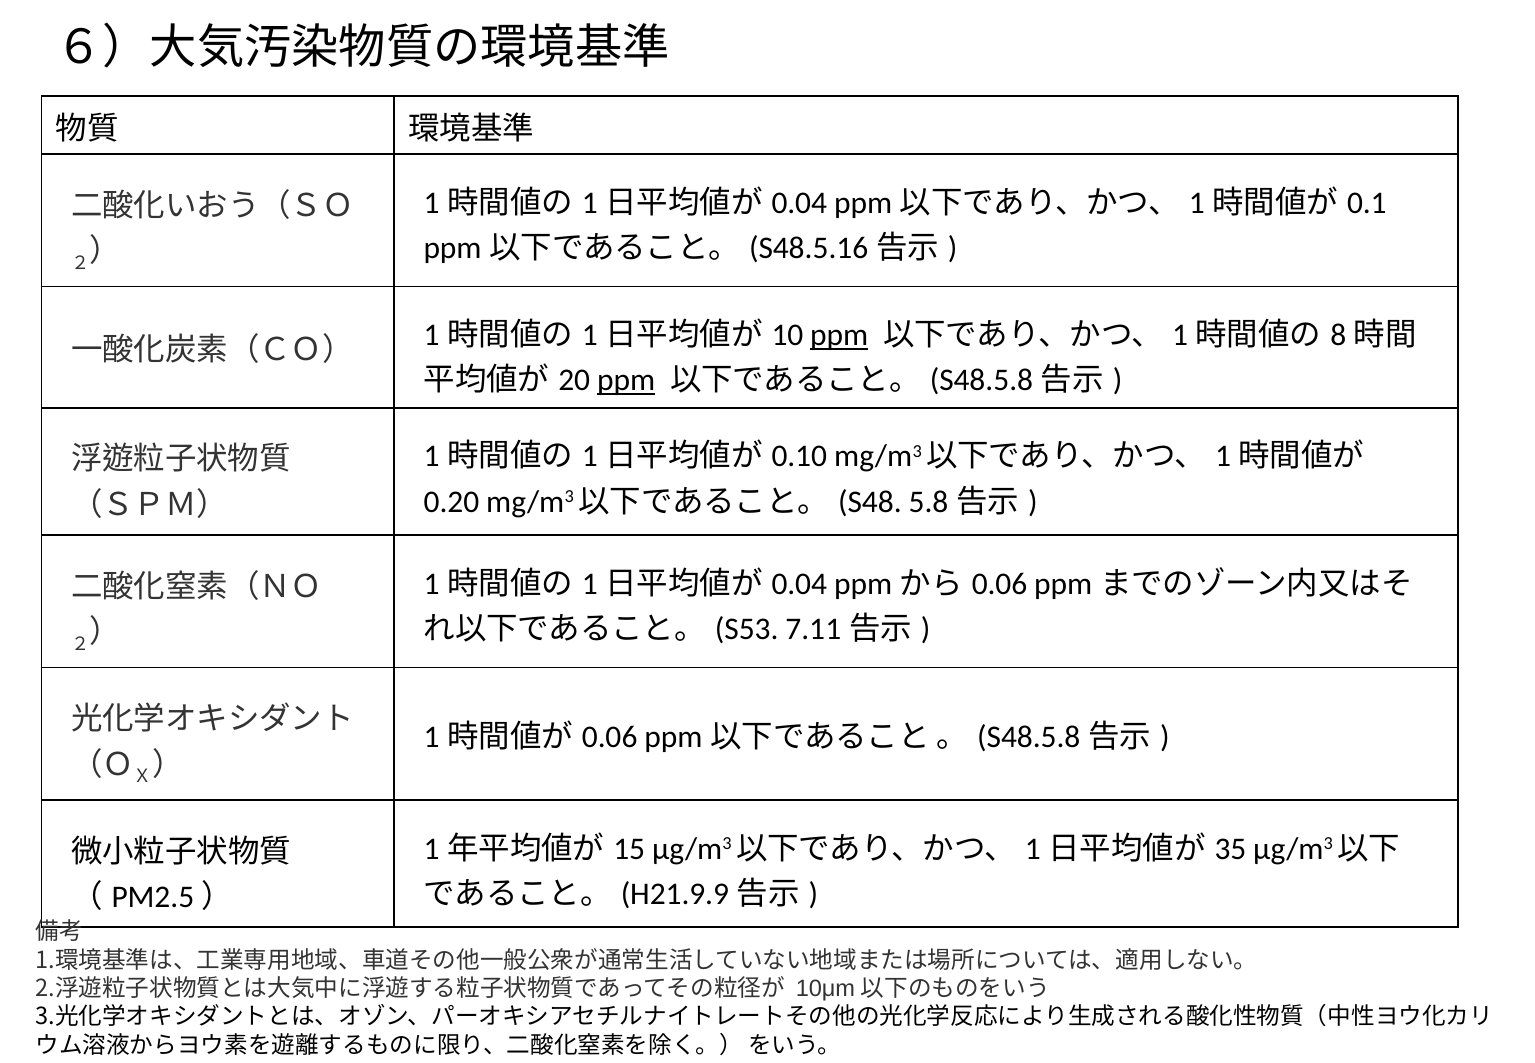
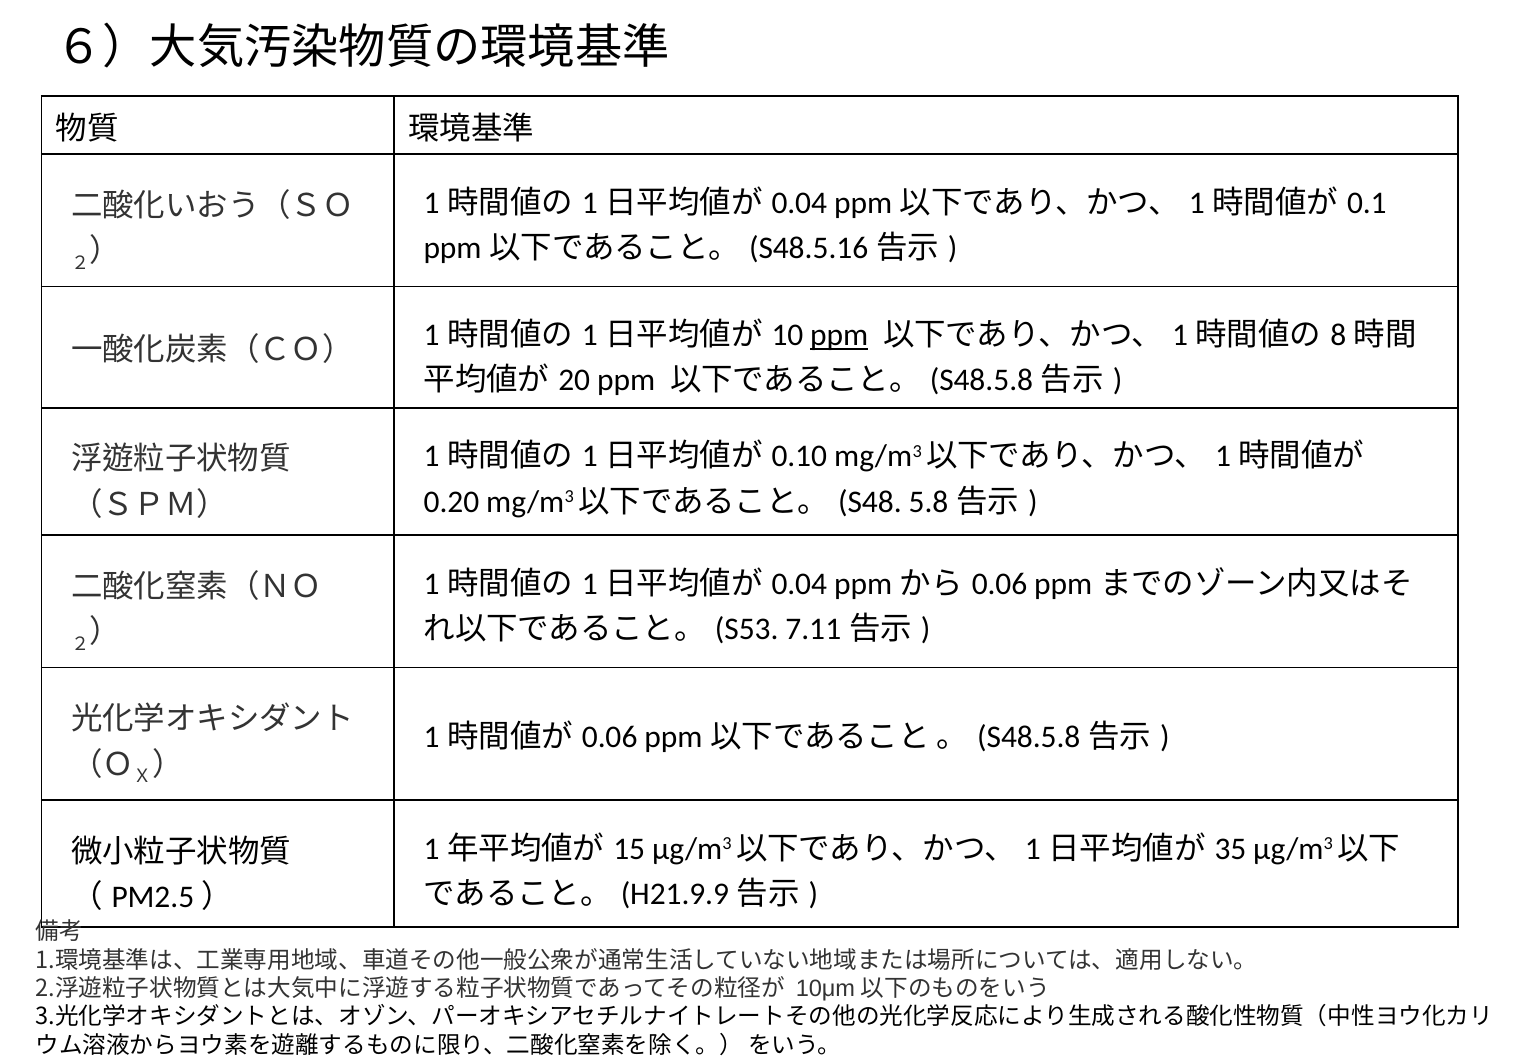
ppm at (626, 380) underline: present -> none
